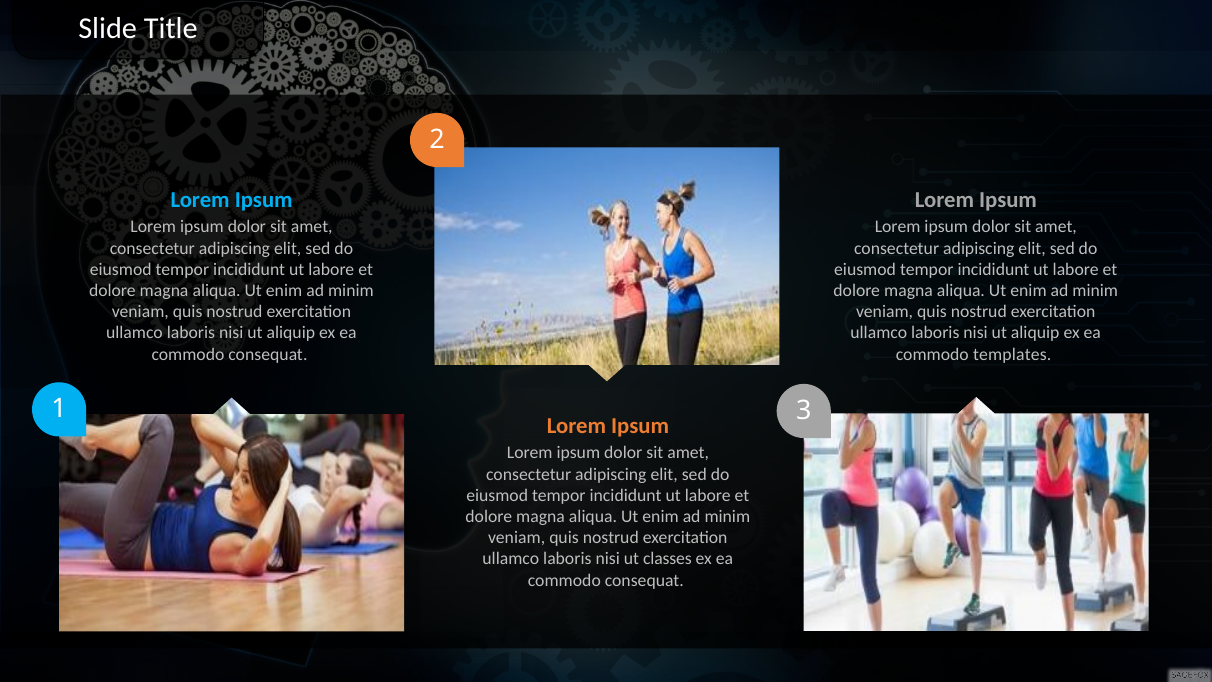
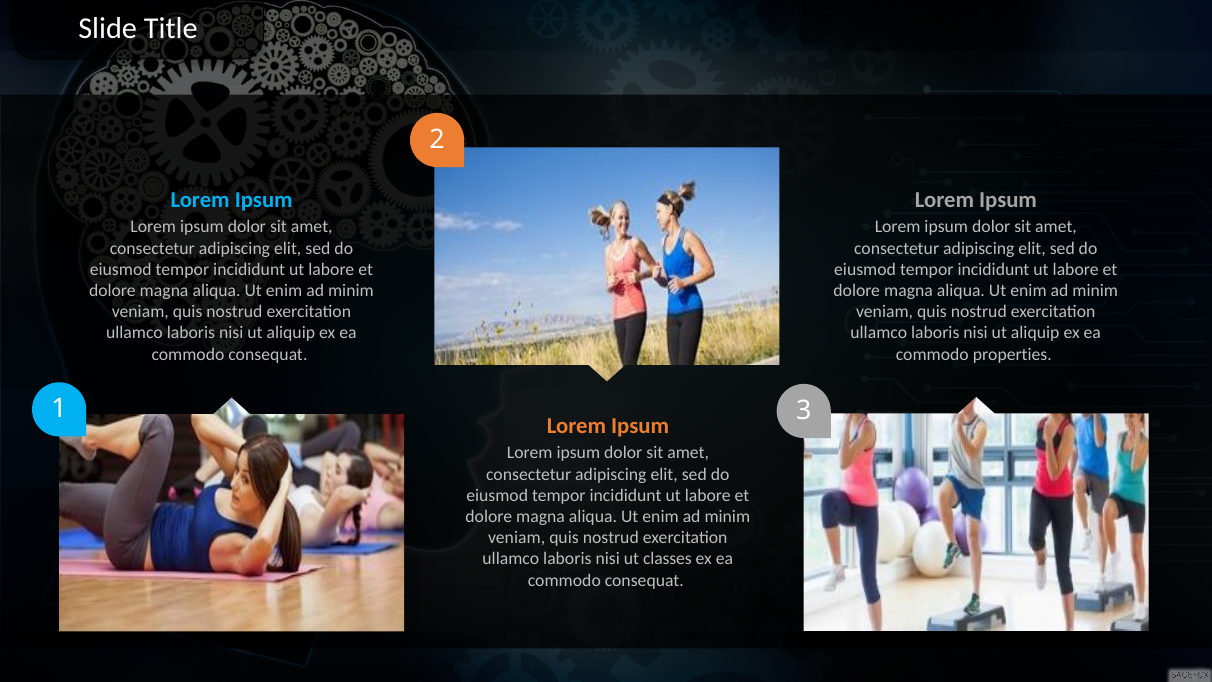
templates: templates -> properties
